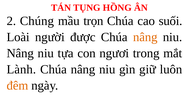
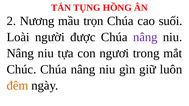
Chúng: Chúng -> Nương
nâng at (145, 37) colour: orange -> purple
Lành: Lành -> Chúc
